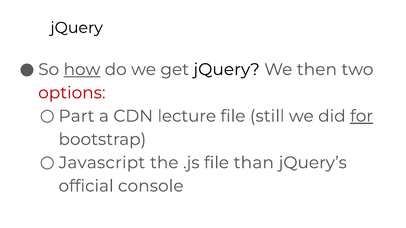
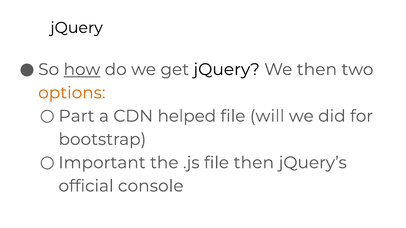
options colour: red -> orange
lecture: lecture -> helped
still: still -> will
for underline: present -> none
Javascript: Javascript -> Important
file than: than -> then
